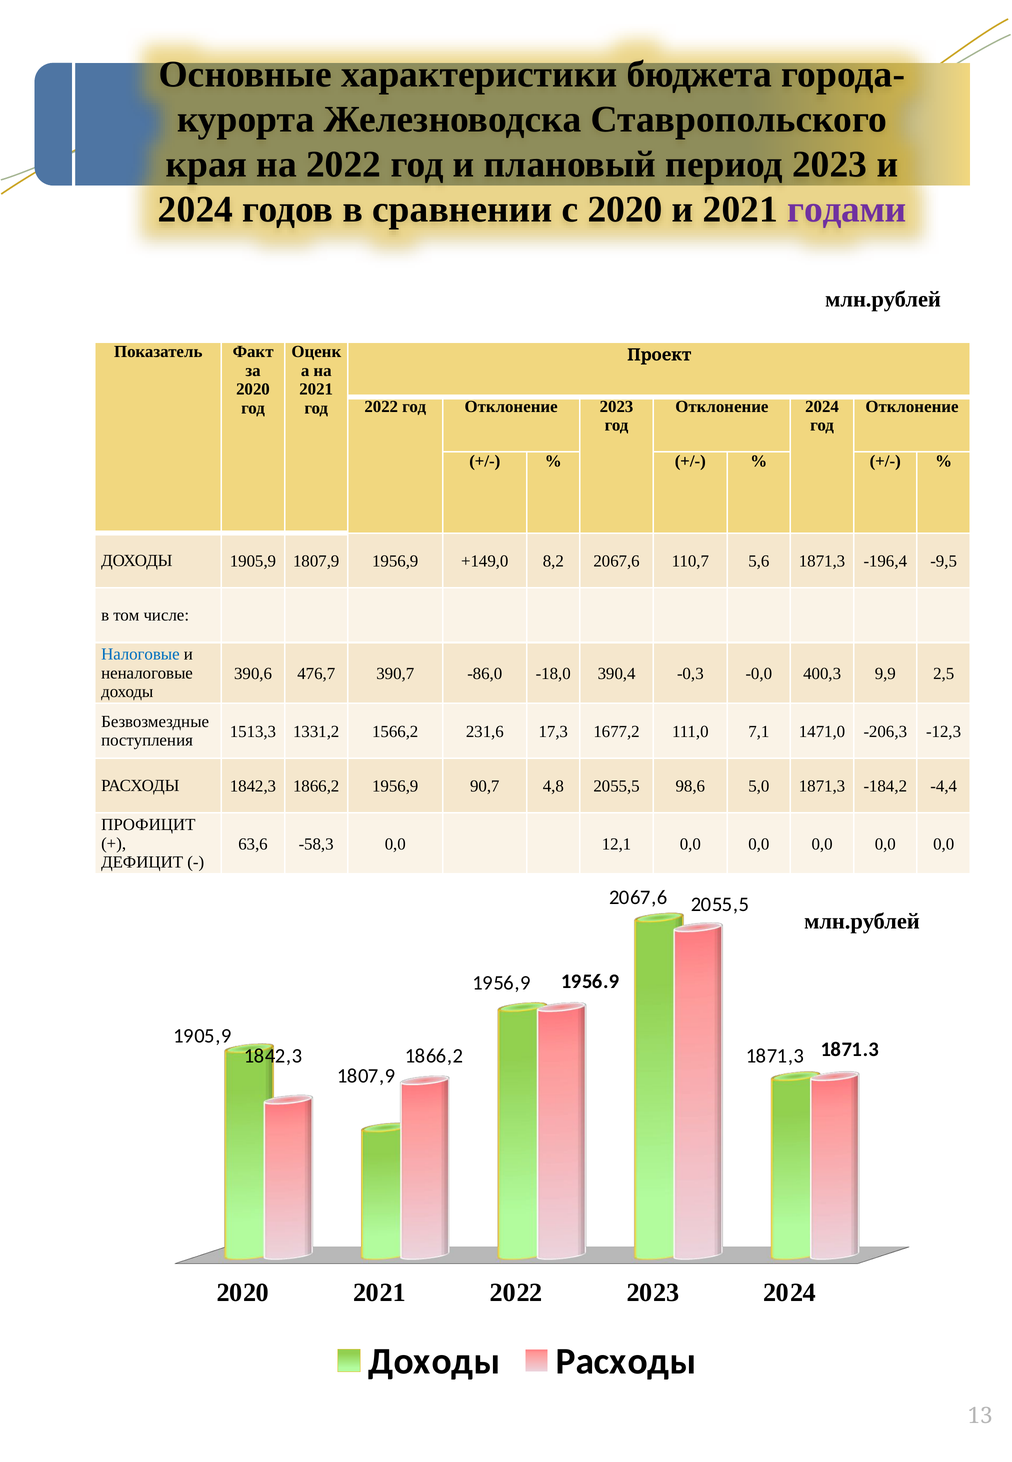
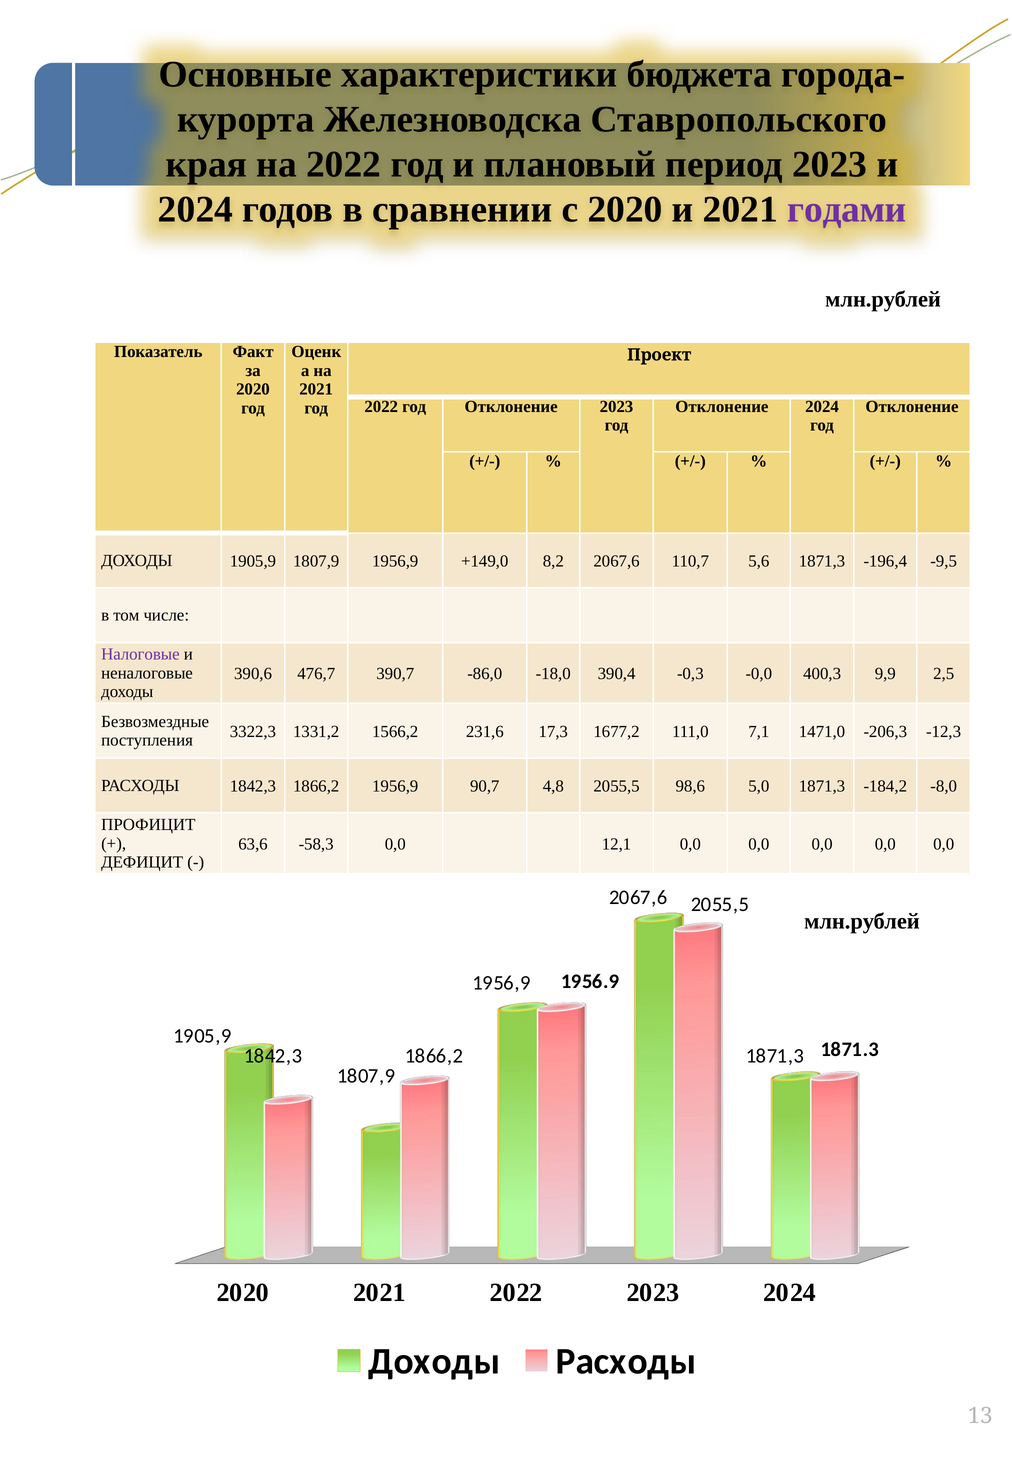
Налоговые colour: blue -> purple
1513,3: 1513,3 -> 3322,3
-4,4: -4,4 -> -8,0
